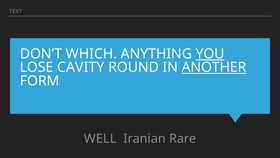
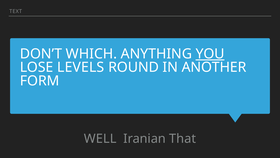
CAVITY: CAVITY -> LEVELS
ANOTHER underline: present -> none
Rare: Rare -> That
